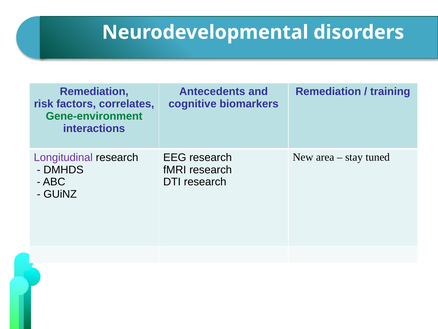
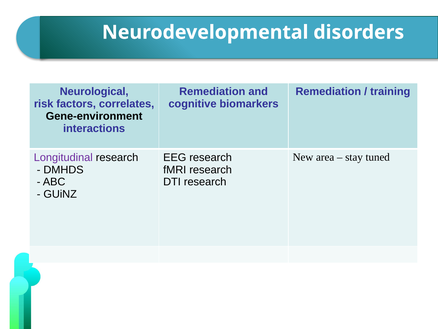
Remediation at (94, 92): Remediation -> Neurological
Antecedents at (212, 92): Antecedents -> Remediation
Gene-environment colour: green -> black
